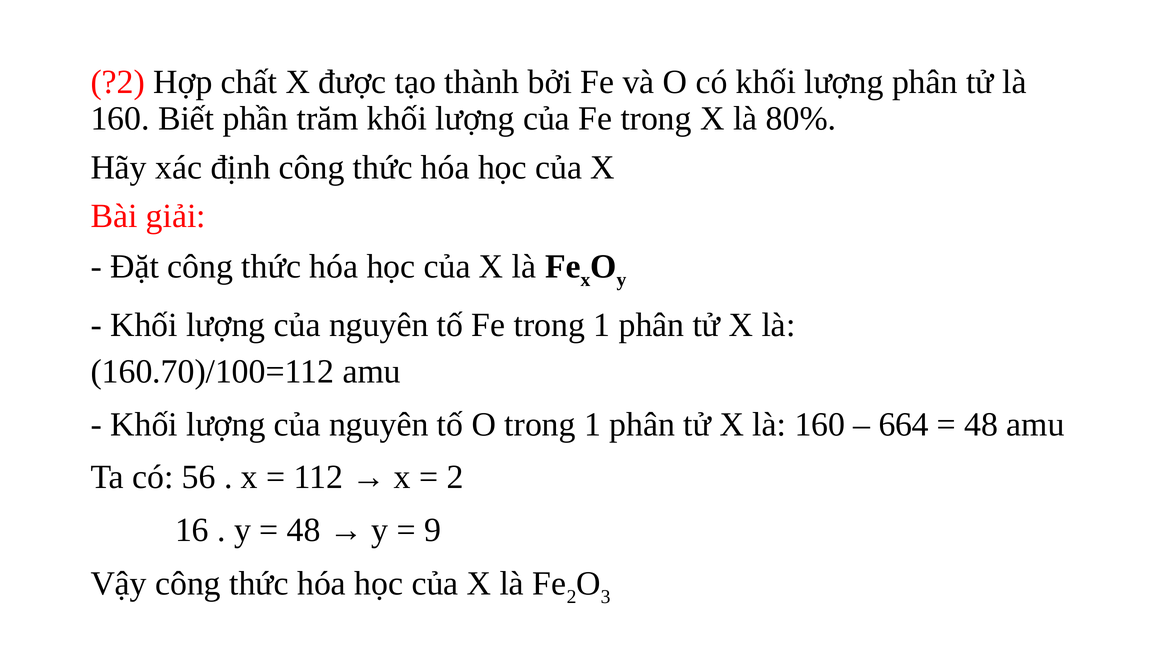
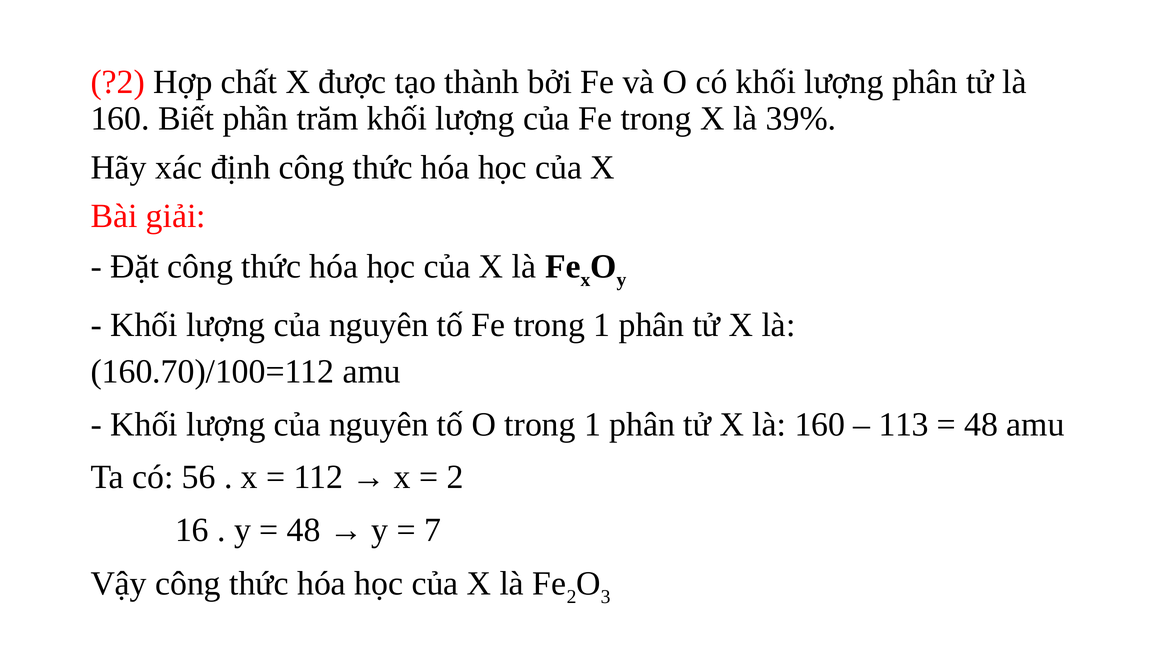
80%: 80% -> 39%
664: 664 -> 113
9: 9 -> 7
